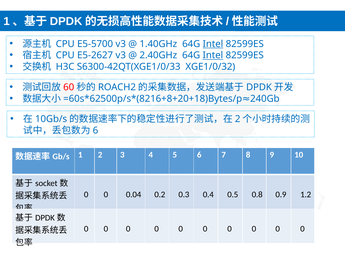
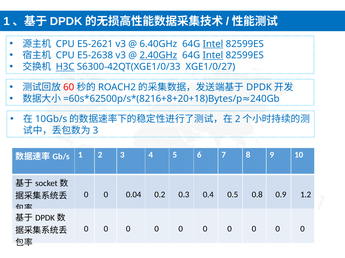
E5-5700: E5-5700 -> E5-2621
1.40GHz: 1.40GHz -> 6.40GHz
E5-2627: E5-2627 -> E5-2638
2.40GHz underline: none -> present
H3C underline: none -> present
XGE1/0/32: XGE1/0/32 -> XGE1/0/27
6 at (95, 131): 6 -> 3
